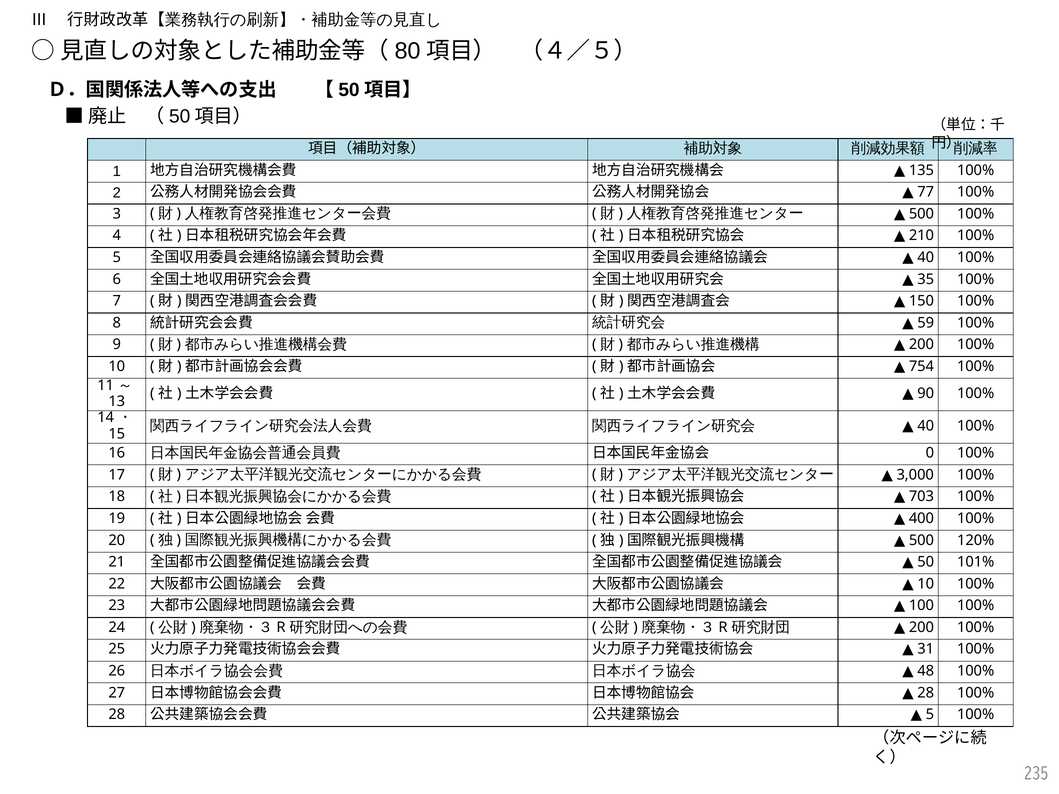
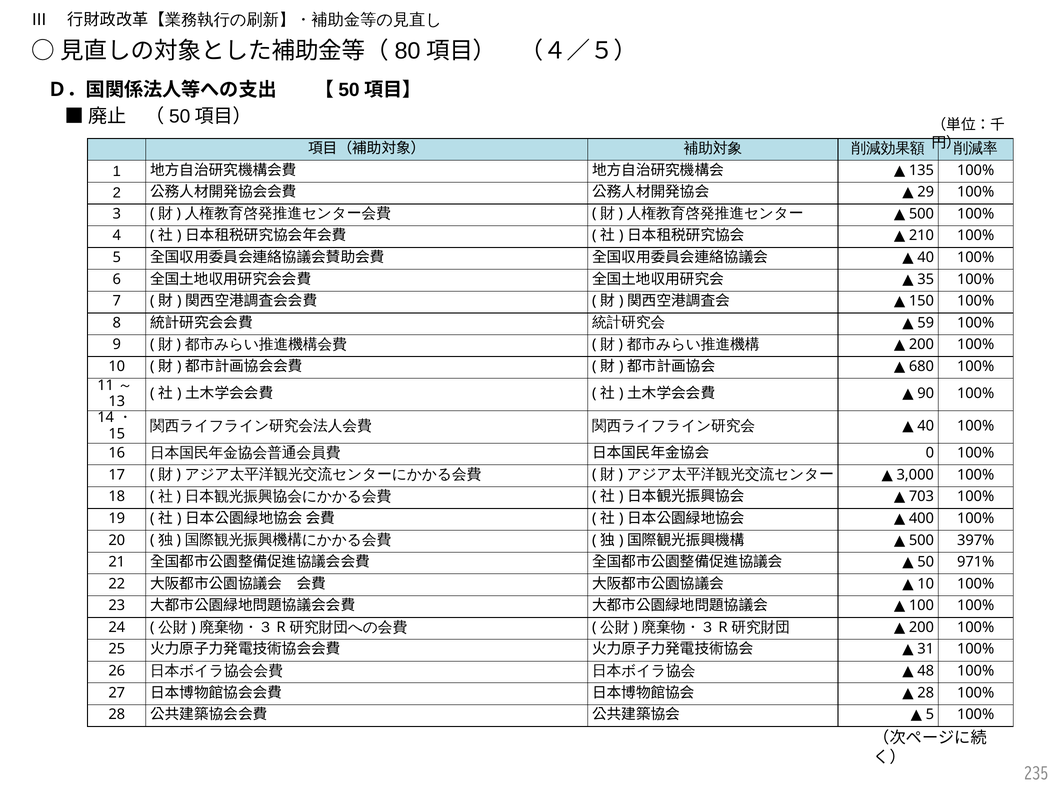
77: 77 -> 29
754: 754 -> 680
120%: 120% -> 397%
101%: 101% -> 971%
